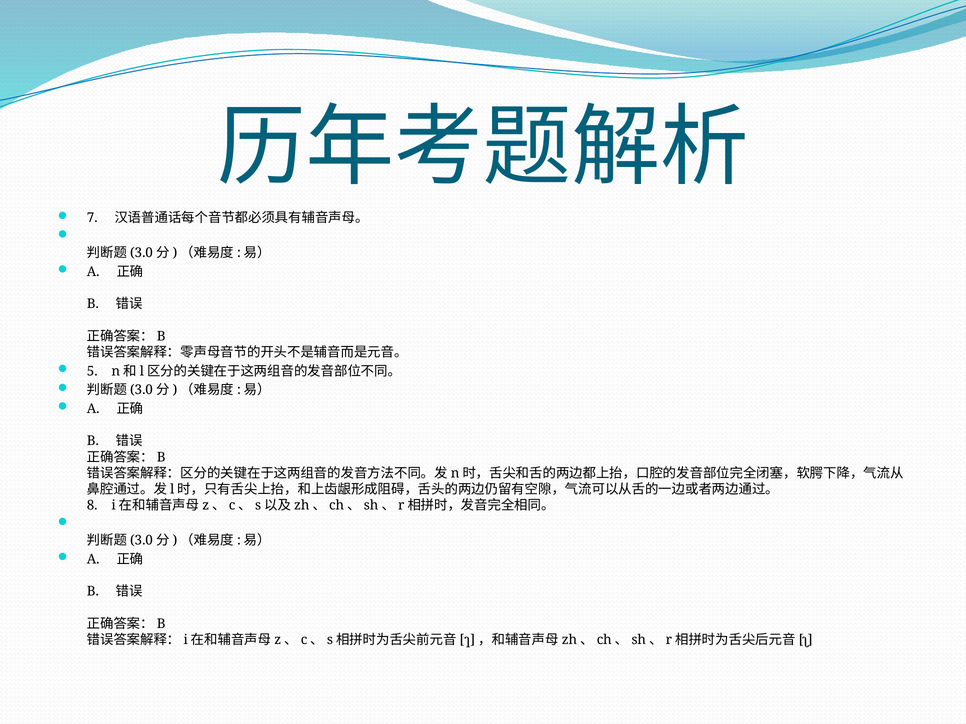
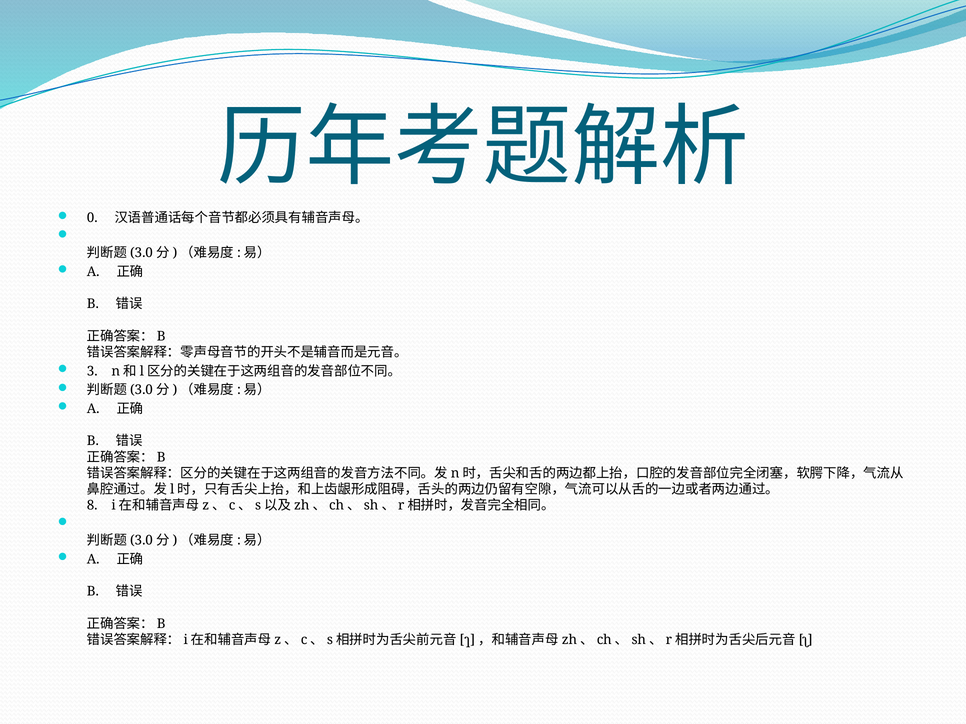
7: 7 -> 0
5: 5 -> 3
